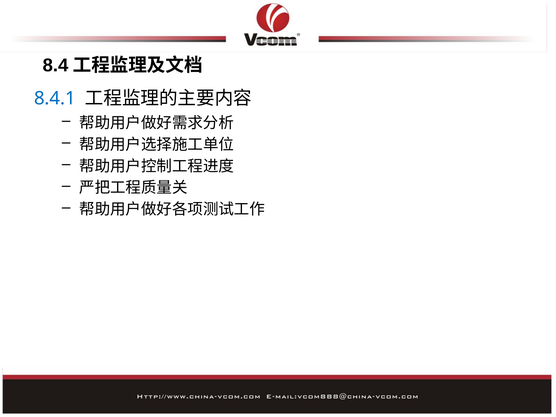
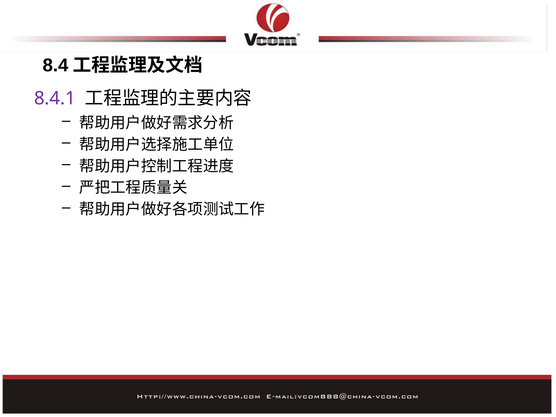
8.4.1 colour: blue -> purple
